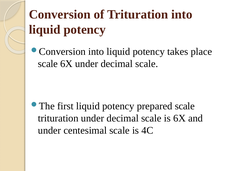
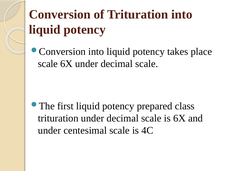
prepared scale: scale -> class
